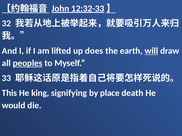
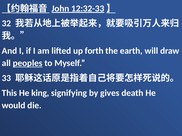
does: does -> forth
will underline: present -> none
place: place -> gives
